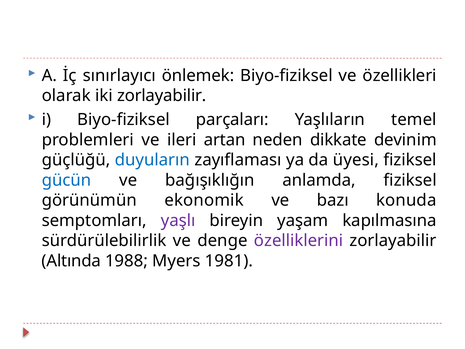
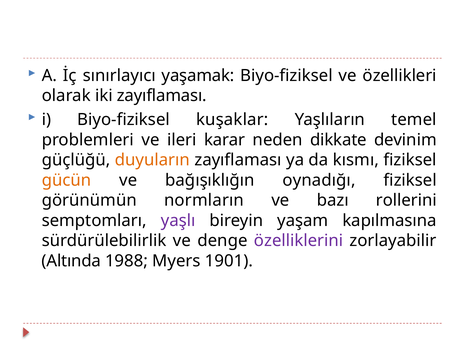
önlemek: önlemek -> yaşamak
iki zorlayabilir: zorlayabilir -> zayıflaması
parçaları: parçaları -> kuşaklar
artan: artan -> karar
duyuların colour: blue -> orange
üyesi: üyesi -> kısmı
gücün colour: blue -> orange
anlamda: anlamda -> oynadığı
ekonomik: ekonomik -> normların
konuda: konuda -> rollerini
1981: 1981 -> 1901
